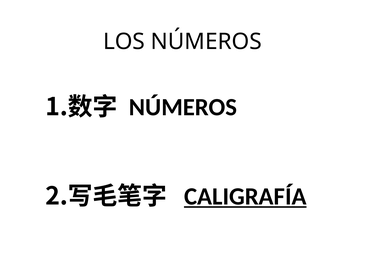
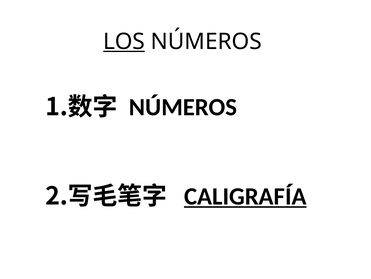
LOS underline: none -> present
